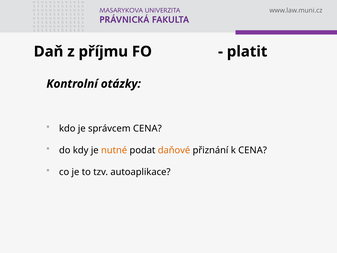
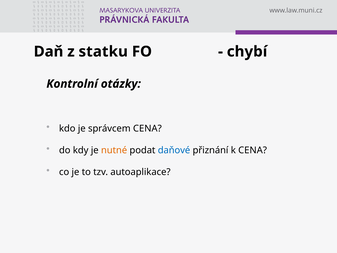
příjmu: příjmu -> statku
platit: platit -> chybí
daňové colour: orange -> blue
